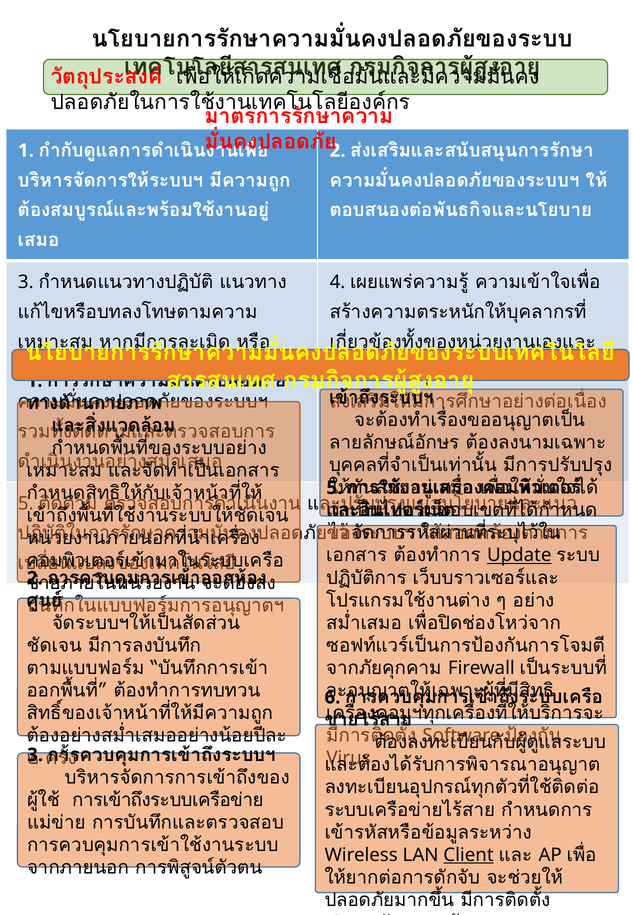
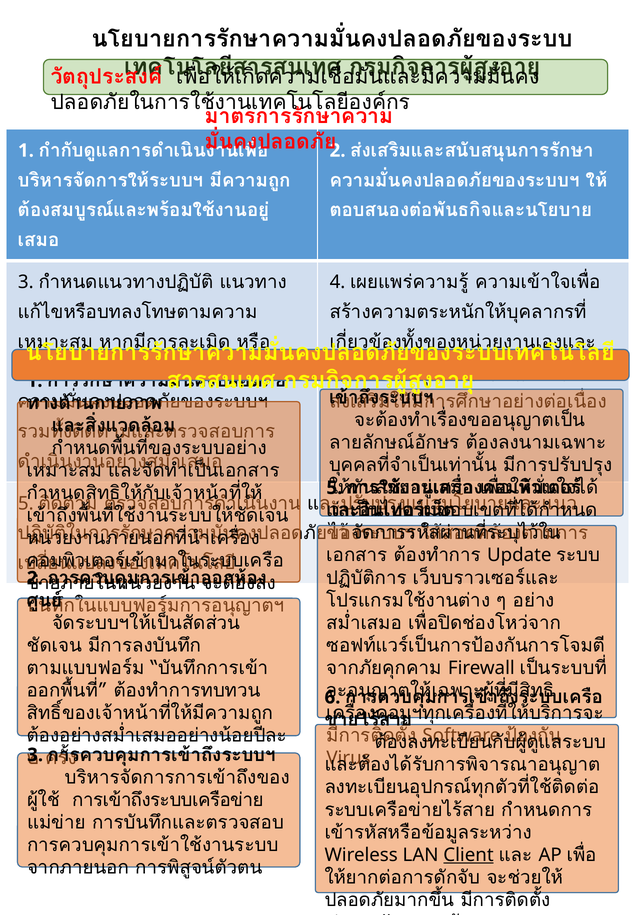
Update underline: present -> none
